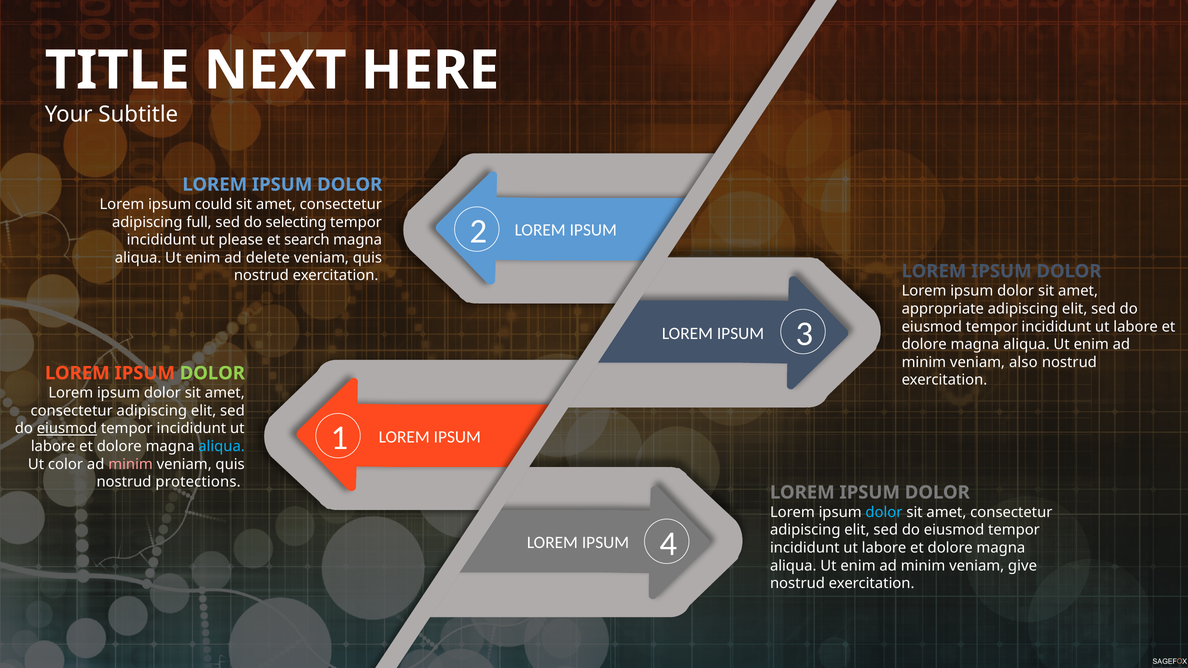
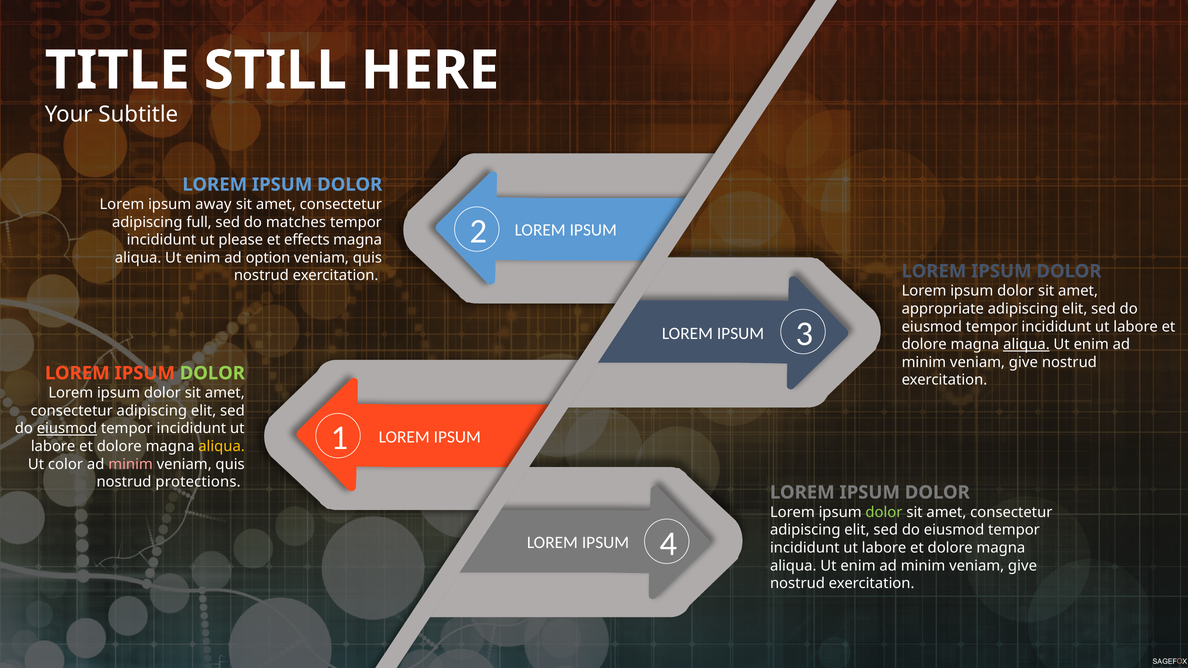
NEXT: NEXT -> STILL
could: could -> away
selecting: selecting -> matches
search: search -> effects
delete: delete -> option
aliqua at (1026, 345) underline: none -> present
also at (1023, 362): also -> give
aliqua at (222, 447) colour: light blue -> yellow
dolor at (884, 512) colour: light blue -> light green
